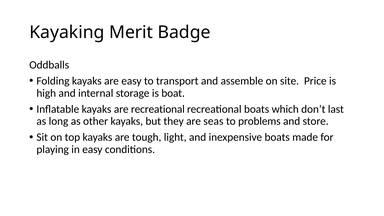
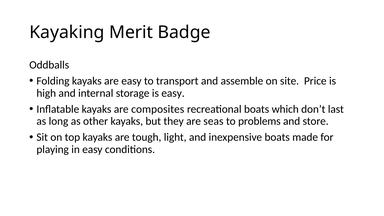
is boat: boat -> easy
are recreational: recreational -> composites
